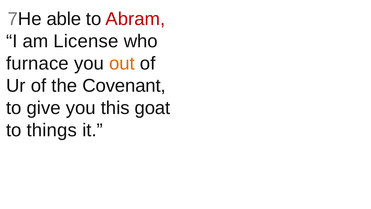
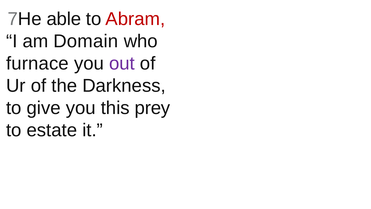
License: License -> Domain
out colour: orange -> purple
Covenant: Covenant -> Darkness
goat: goat -> prey
things: things -> estate
